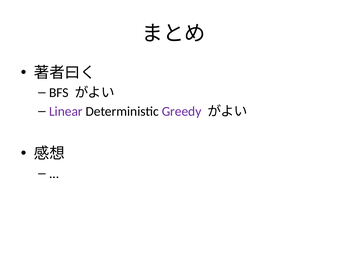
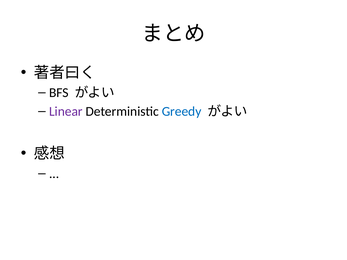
Greedy colour: purple -> blue
